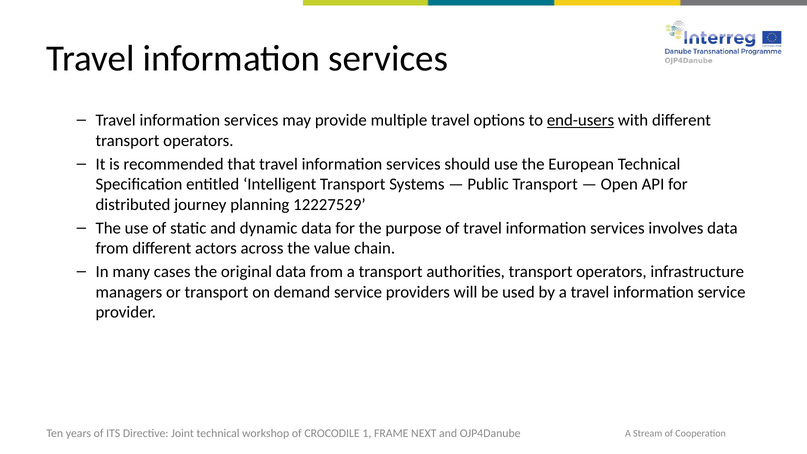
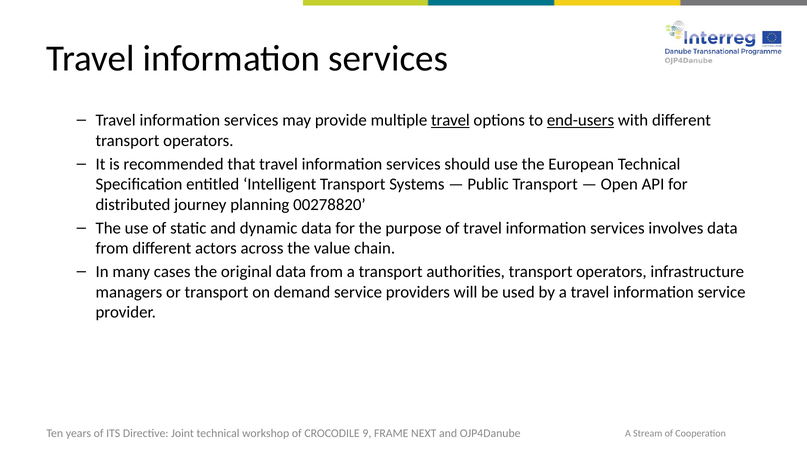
travel at (450, 120) underline: none -> present
12227529: 12227529 -> 00278820
1: 1 -> 9
